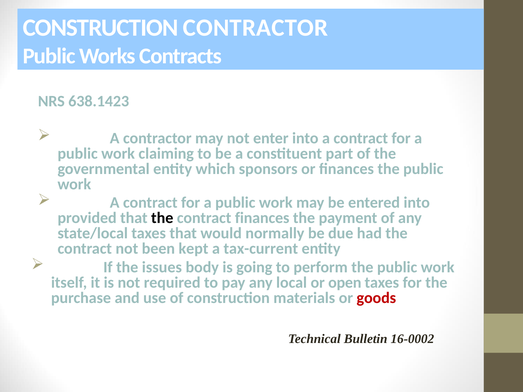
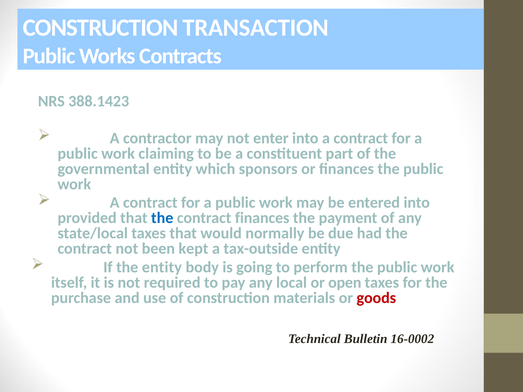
CONSTRUCTION CONTRACTOR: CONTRACTOR -> TRANSACTION
638.1423: 638.1423 -> 388.1423
the at (162, 218) colour: black -> blue
tax-current: tax-current -> tax-outside
the issues: issues -> entity
